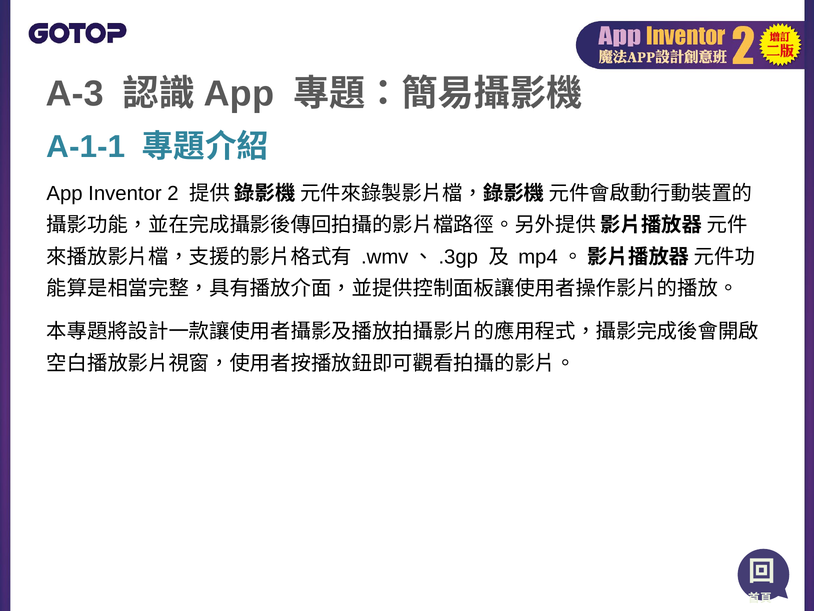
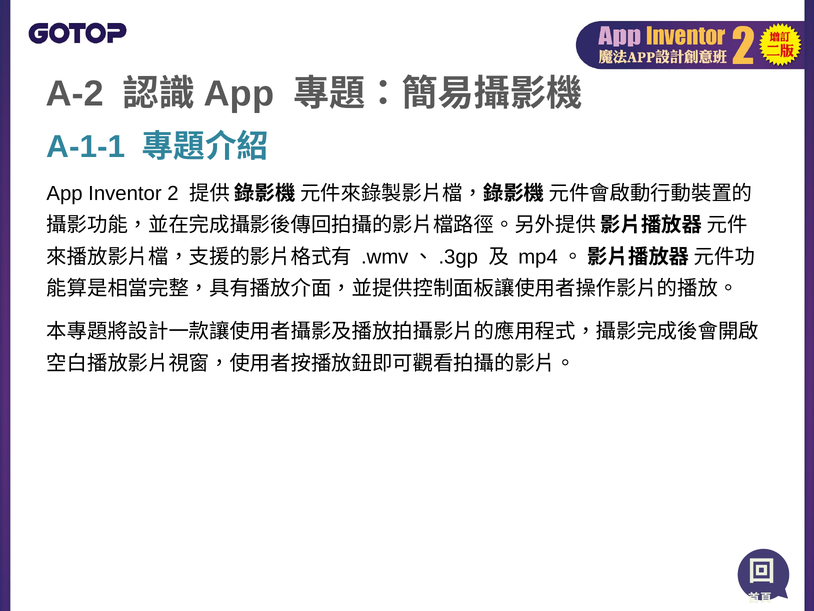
A-3: A-3 -> A-2
